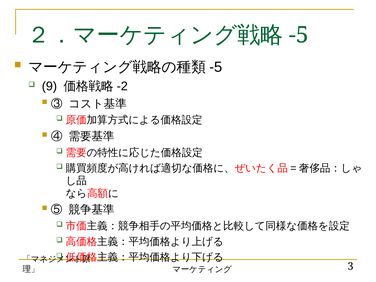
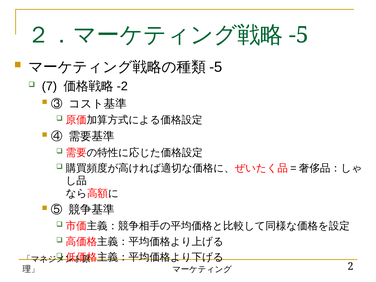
9: 9 -> 7
3: 3 -> 2
